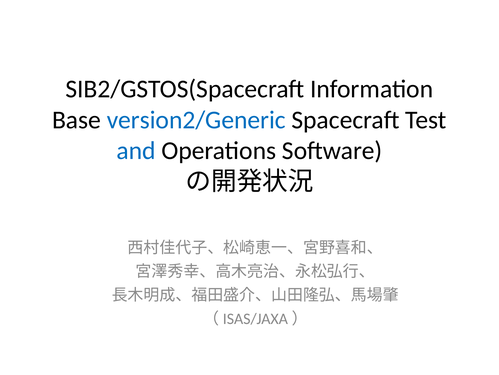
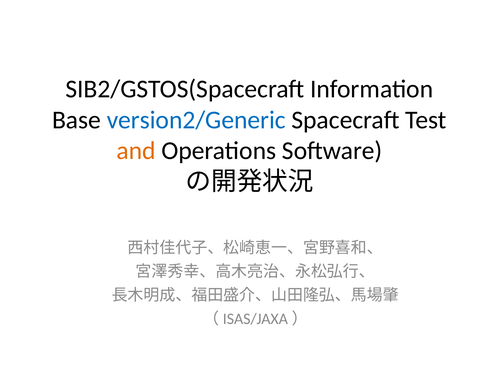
and colour: blue -> orange
